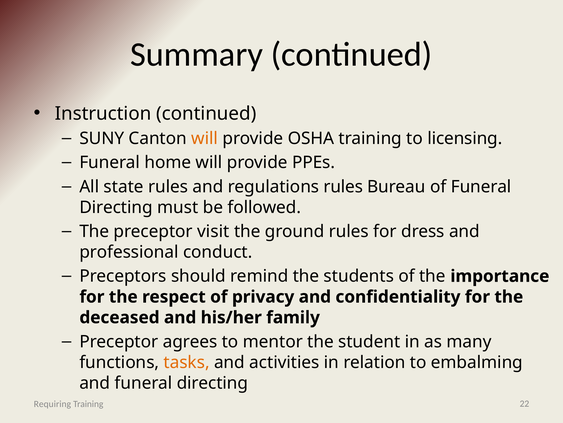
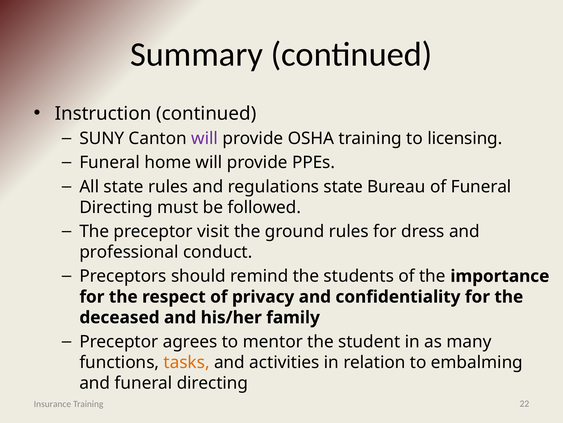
will at (205, 138) colour: orange -> purple
regulations rules: rules -> state
Requiring: Requiring -> Insurance
